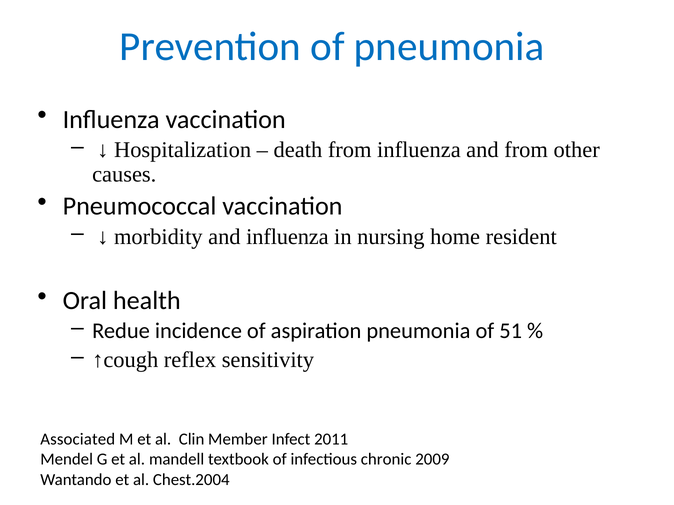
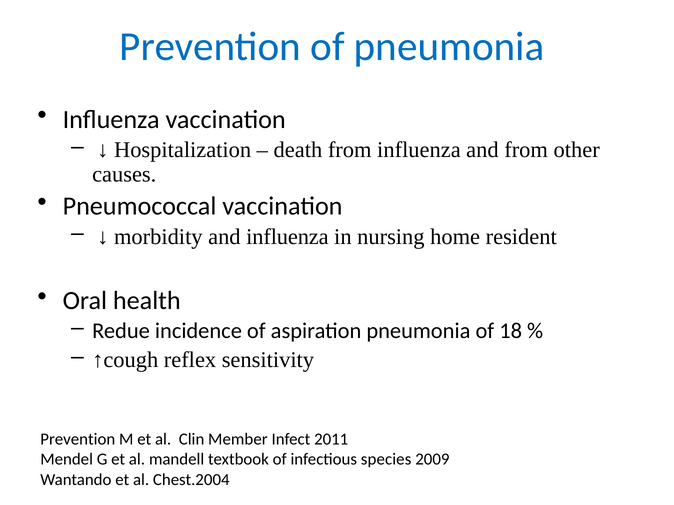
51: 51 -> 18
Associated at (78, 440): Associated -> Prevention
chronic: chronic -> species
